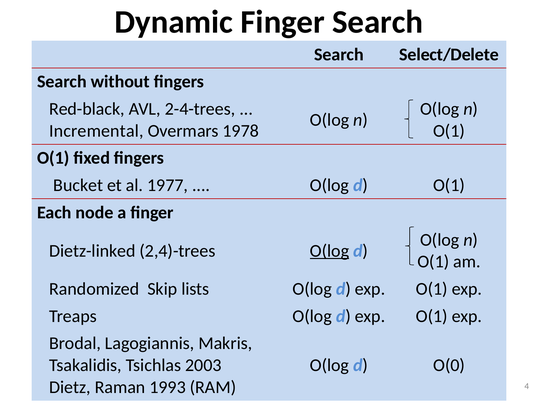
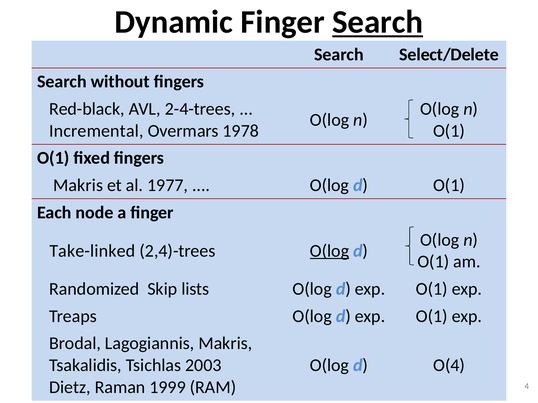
Search at (378, 22) underline: none -> present
Bucket at (78, 186): Bucket -> Makris
Dietz-linked: Dietz-linked -> Take-linked
O(0: O(0 -> O(4
1993: 1993 -> 1999
